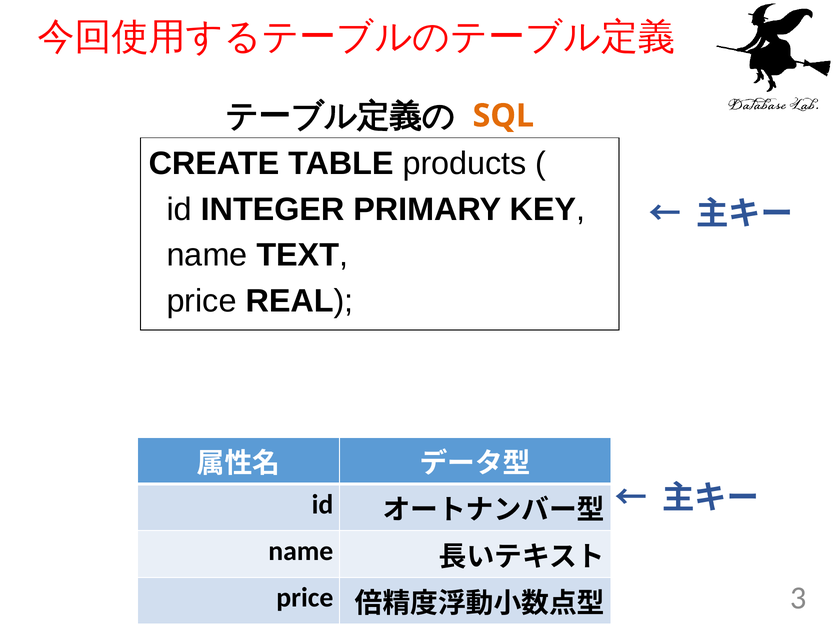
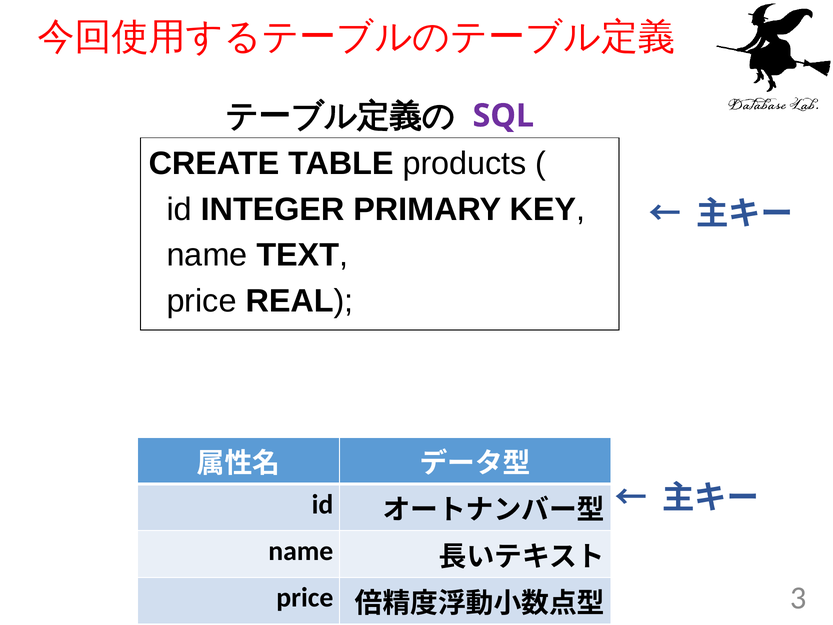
SQL colour: orange -> purple
